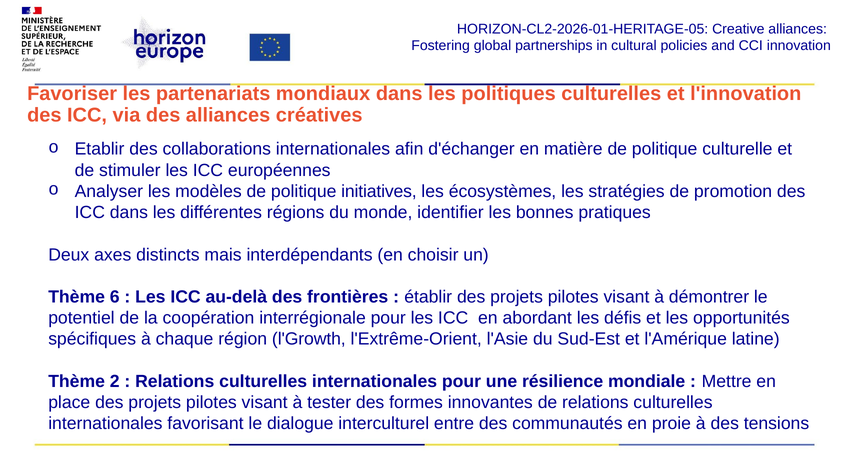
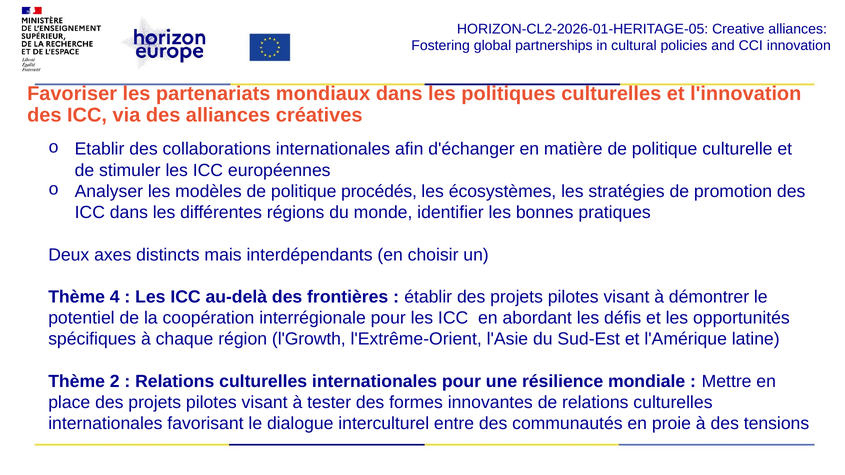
initiatives: initiatives -> procédés
6: 6 -> 4
